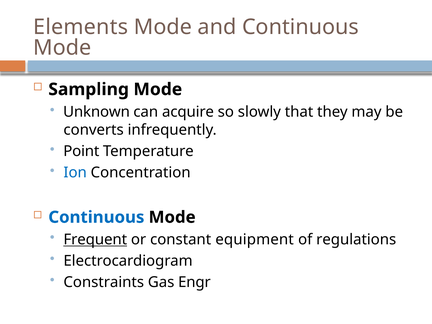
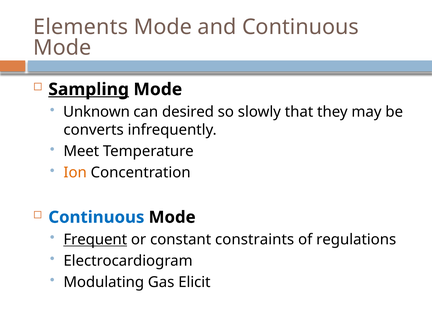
Sampling underline: none -> present
acquire: acquire -> desired
Point: Point -> Meet
Ion colour: blue -> orange
equipment: equipment -> constraints
Constraints: Constraints -> Modulating
Engr: Engr -> Elicit
